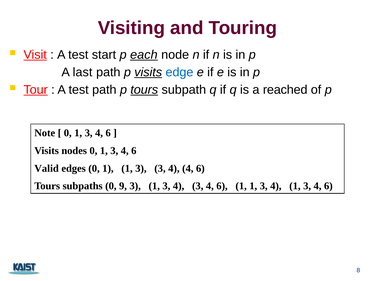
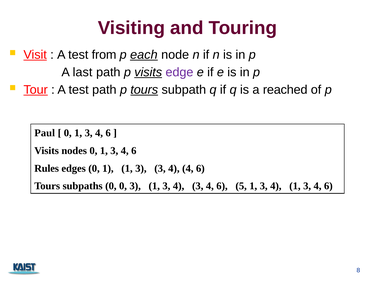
start: start -> from
edge colour: blue -> purple
Note: Note -> Paul
Valid: Valid -> Rules
0 9: 9 -> 0
6 1: 1 -> 5
